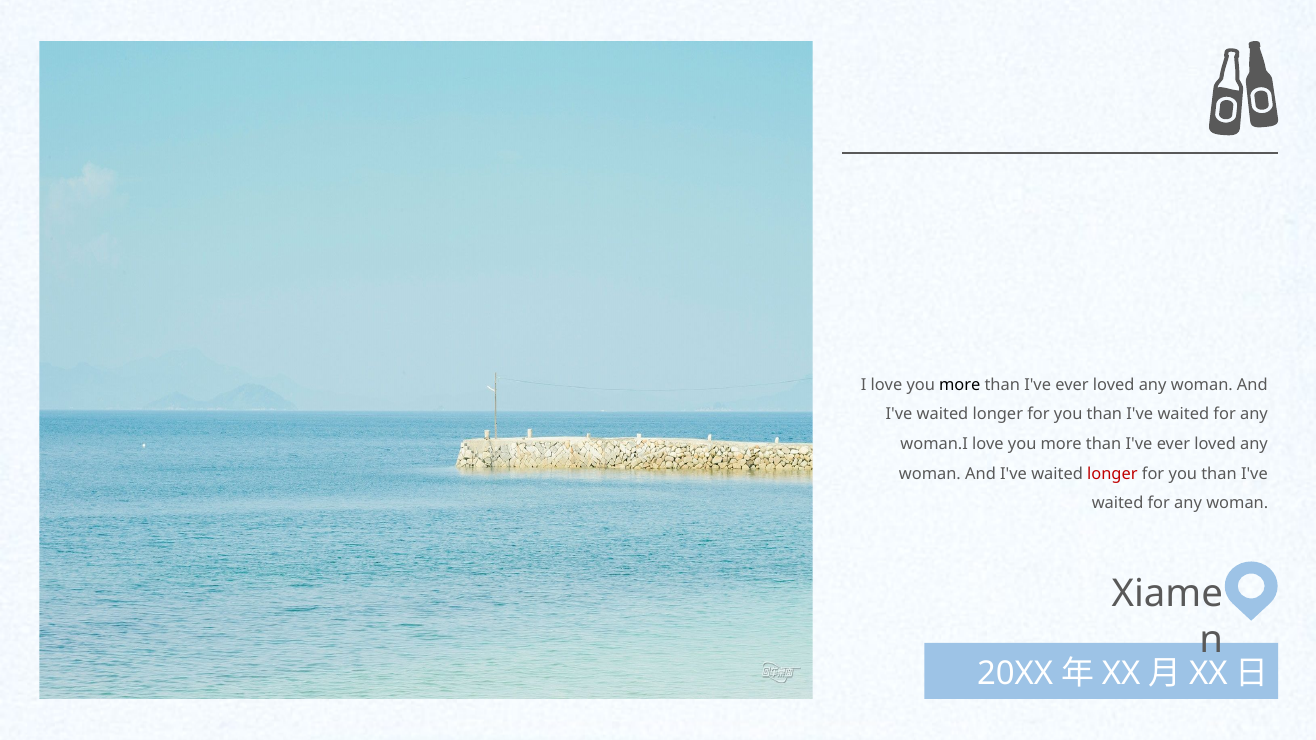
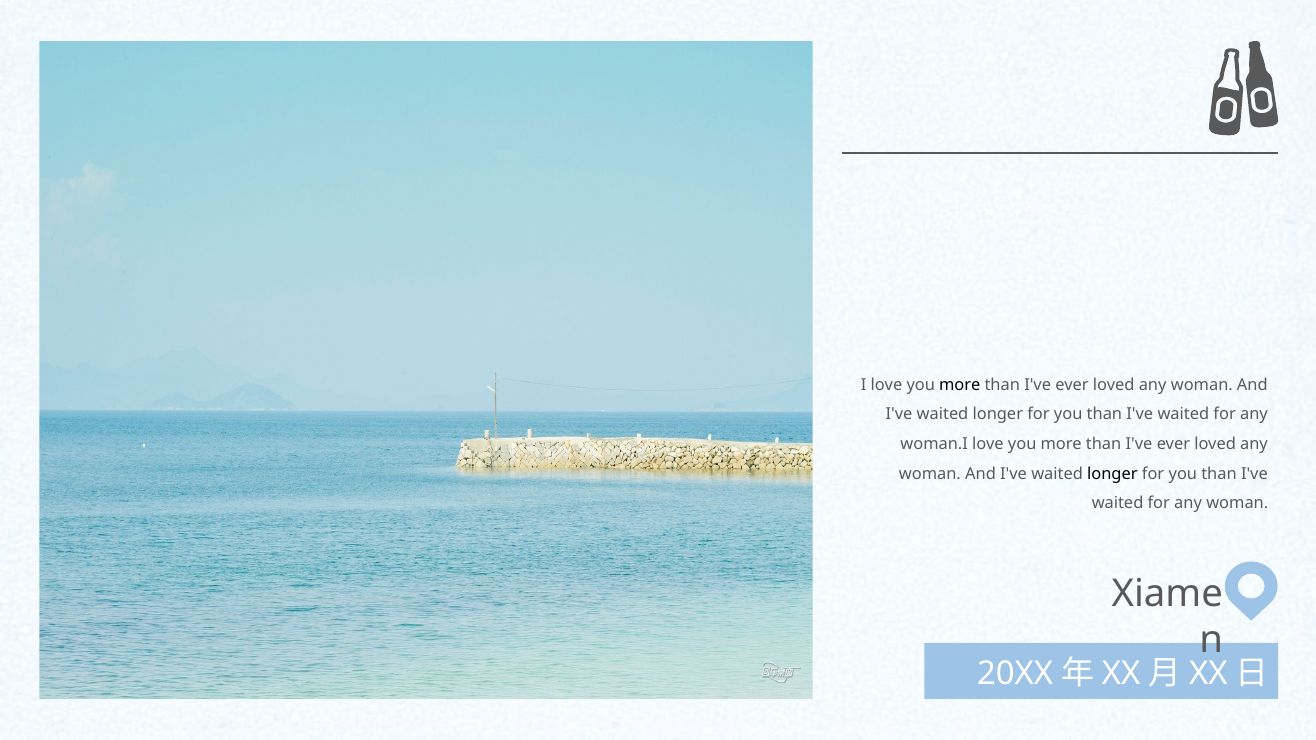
longer at (1112, 474) colour: red -> black
